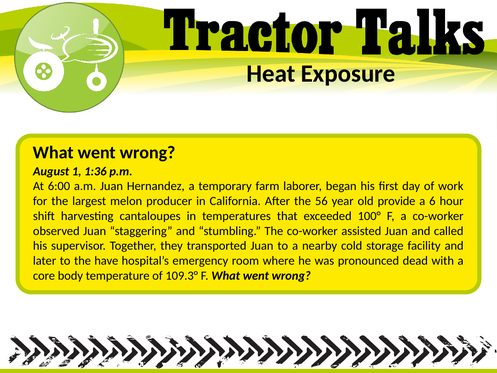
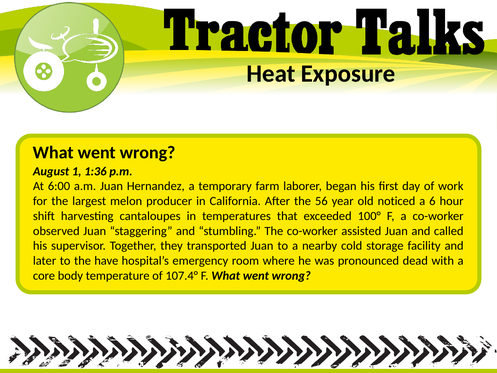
provide: provide -> noticed
109.3°: 109.3° -> 107.4°
